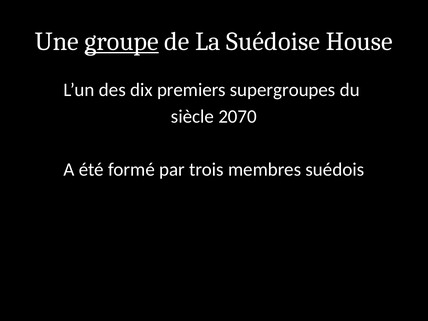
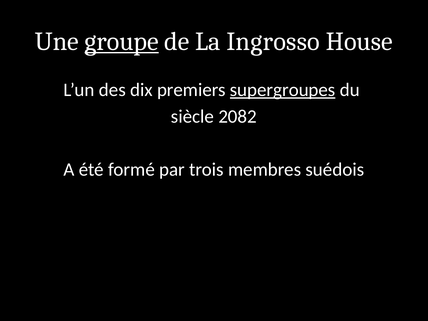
Suédoise: Suédoise -> Ingrosso
supergroupes underline: none -> present
2070: 2070 -> 2082
